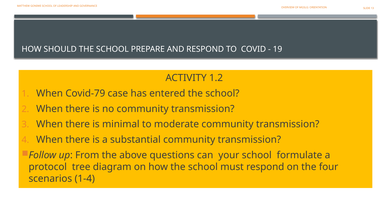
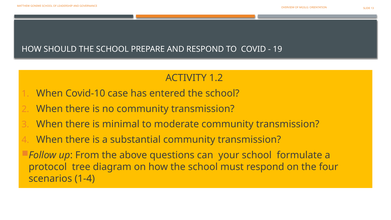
Covid-79: Covid-79 -> Covid-10
